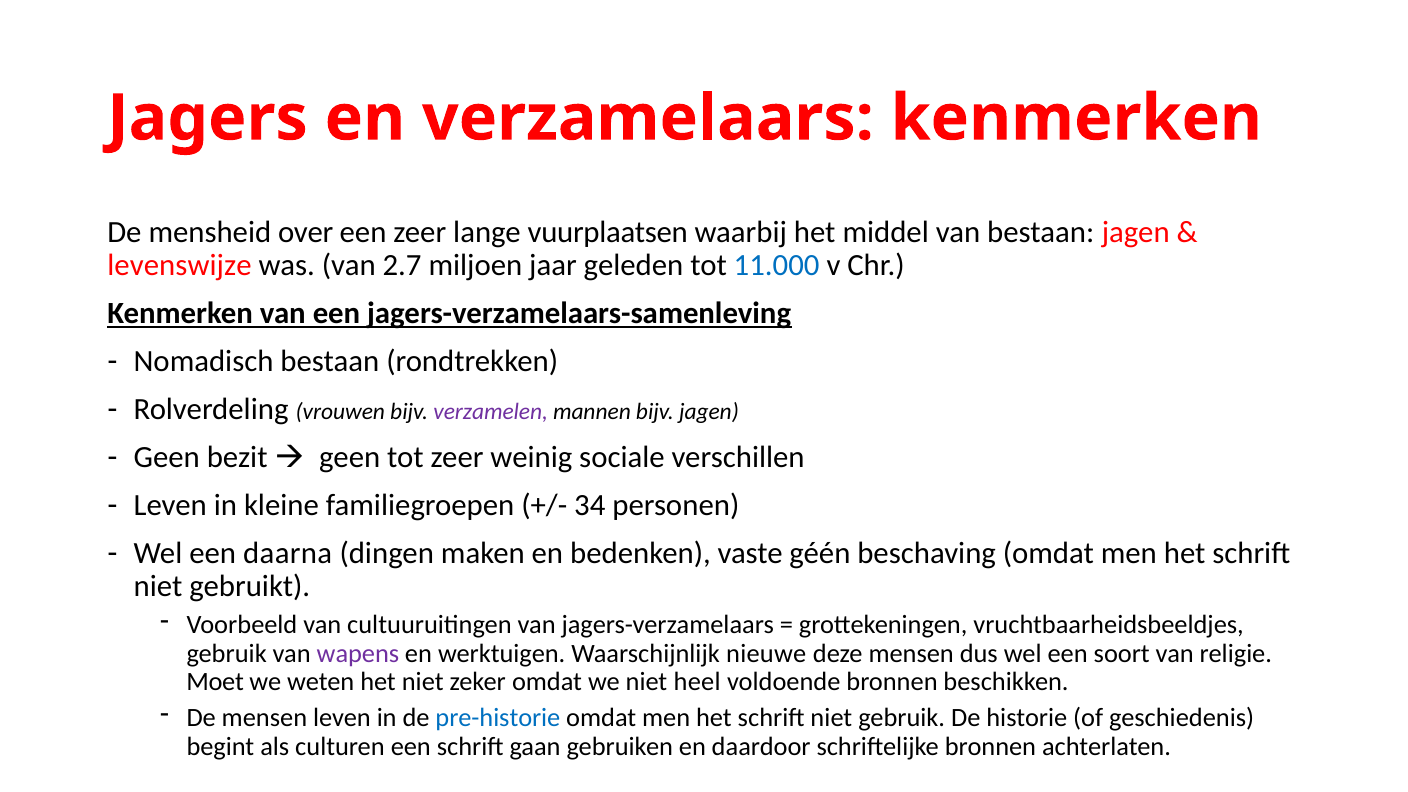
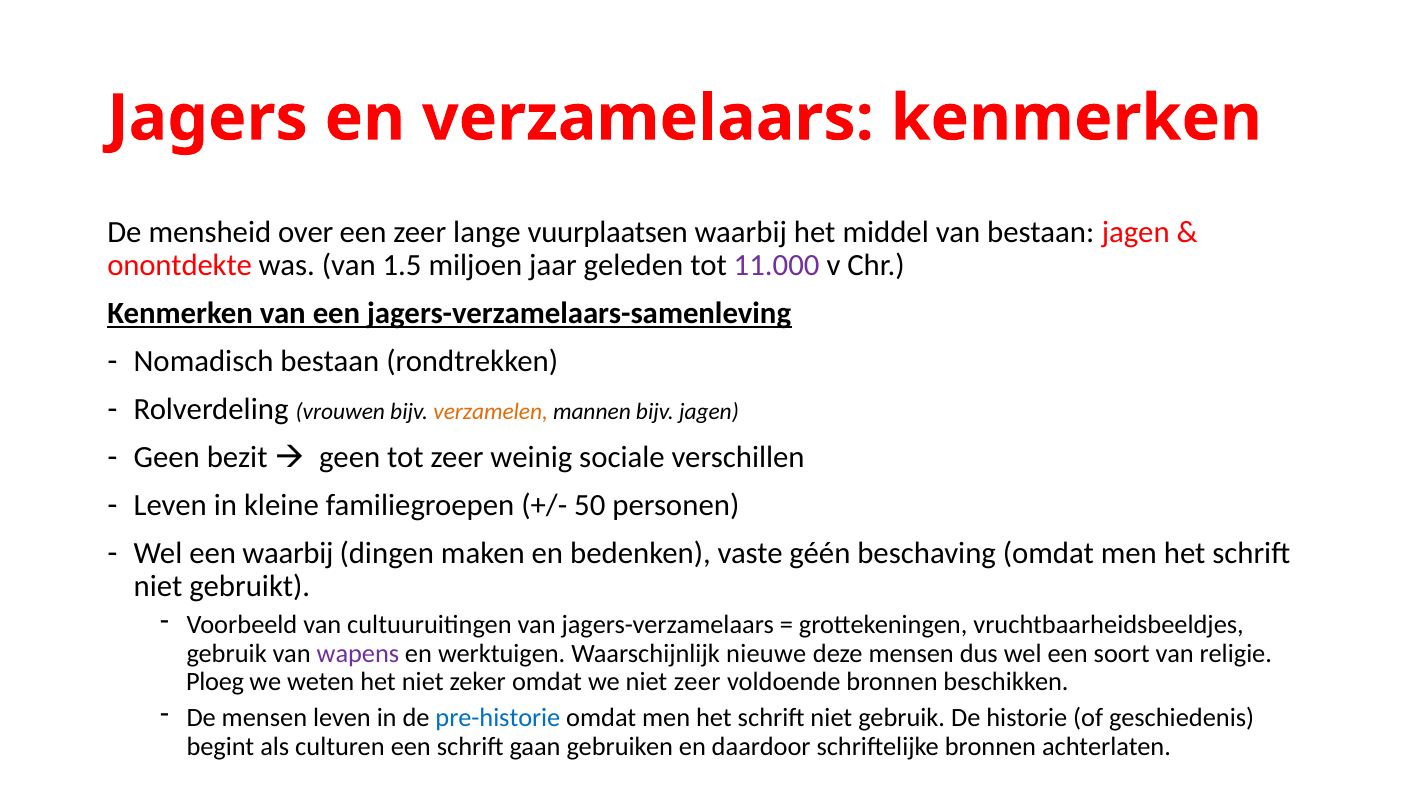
levenswijze: levenswijze -> onontdekte
2.7: 2.7 -> 1.5
11.000 colour: blue -> purple
verzamelen colour: purple -> orange
34: 34 -> 50
een daarna: daarna -> waarbij
Moet: Moet -> Ploeg
niet heel: heel -> zeer
